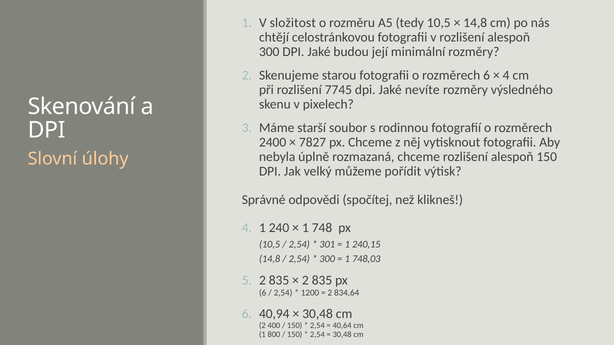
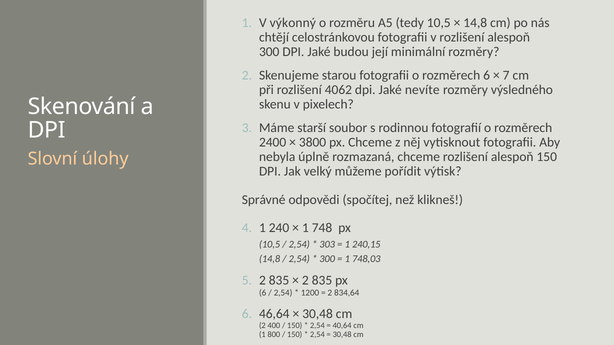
složitost: složitost -> výkonný
4 at (506, 75): 4 -> 7
7745: 7745 -> 4062
7827: 7827 -> 3800
301: 301 -> 303
40,94: 40,94 -> 46,64
